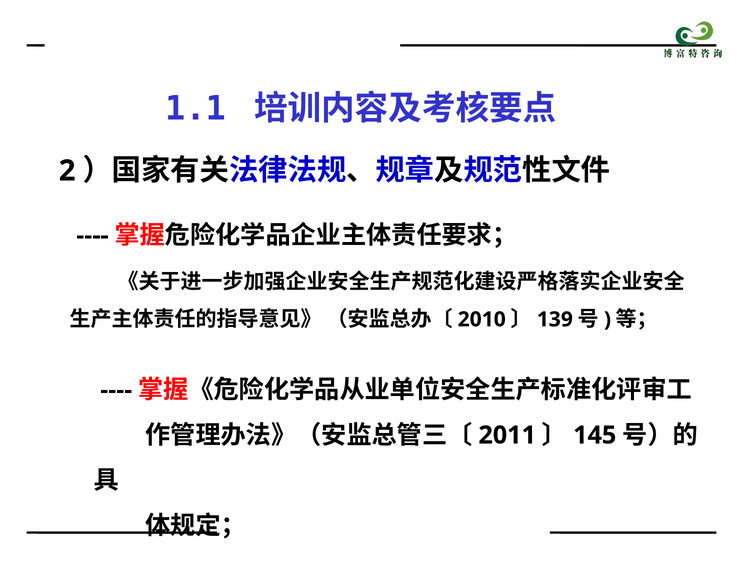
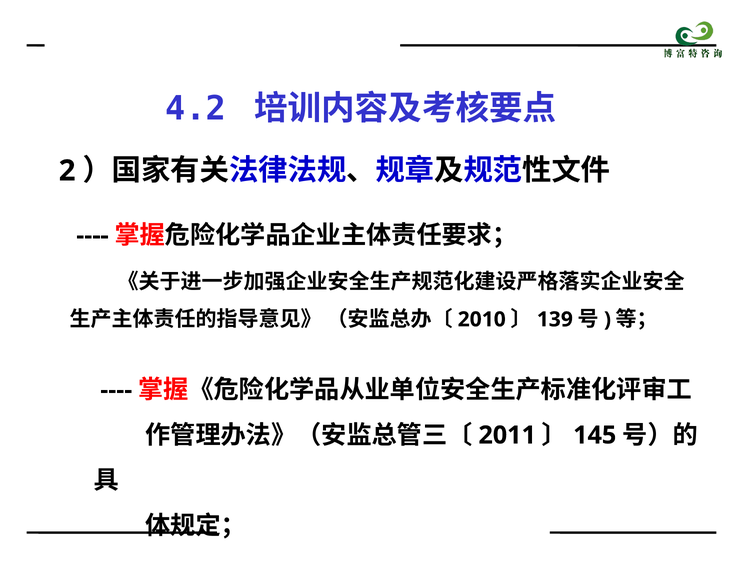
1.1: 1.1 -> 4.2
